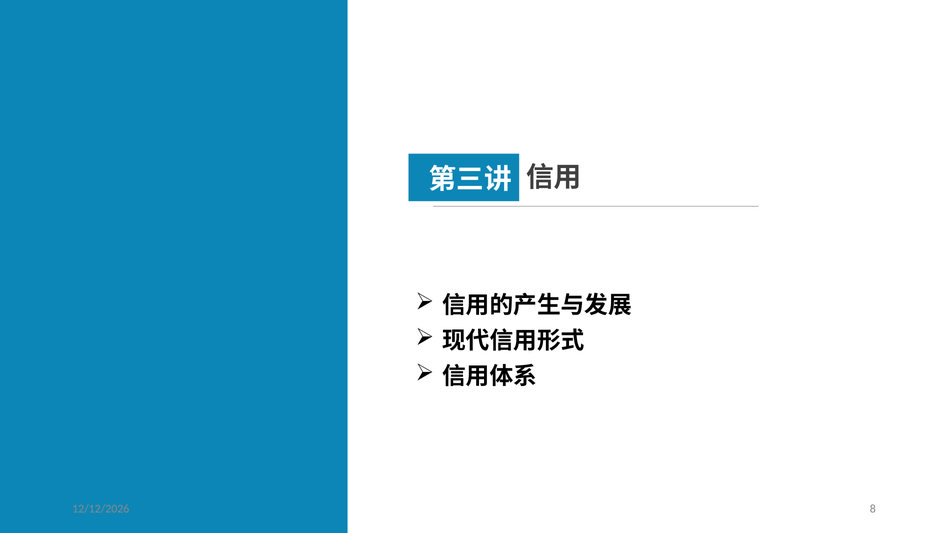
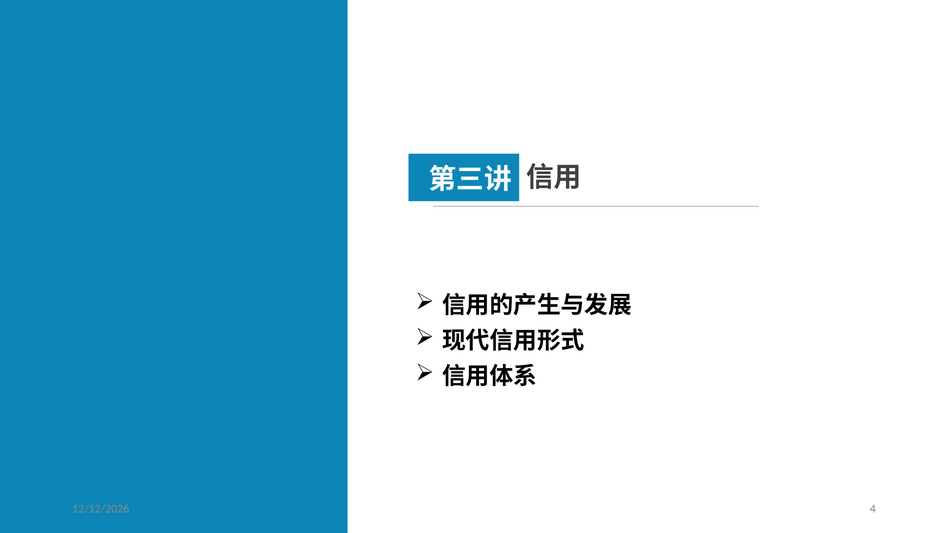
8: 8 -> 4
